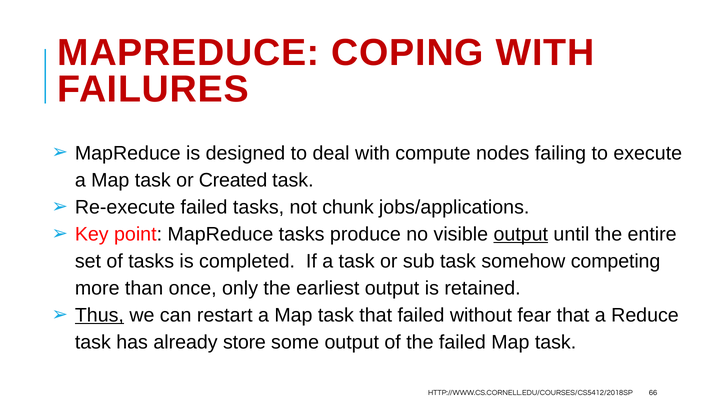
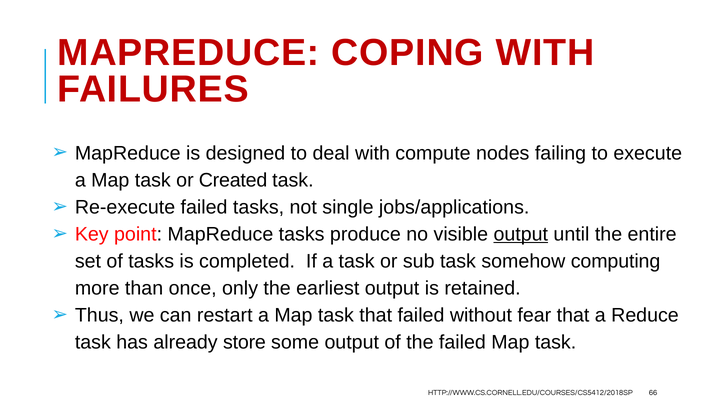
chunk: chunk -> single
competing: competing -> computing
Thus underline: present -> none
